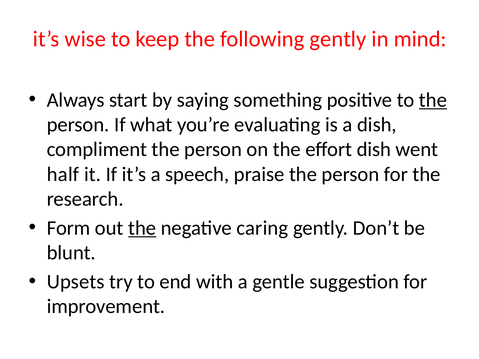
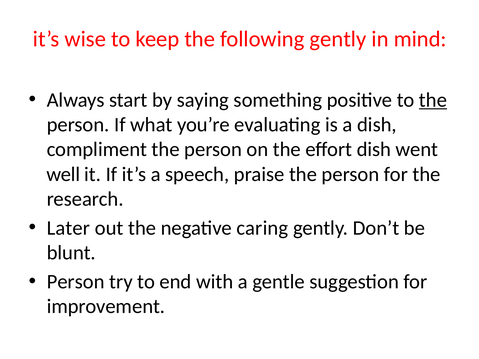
half: half -> well
Form: Form -> Later
the at (142, 228) underline: present -> none
Upsets at (76, 282): Upsets -> Person
